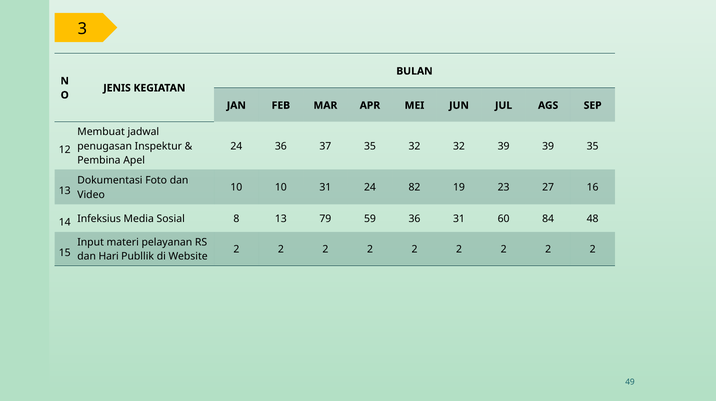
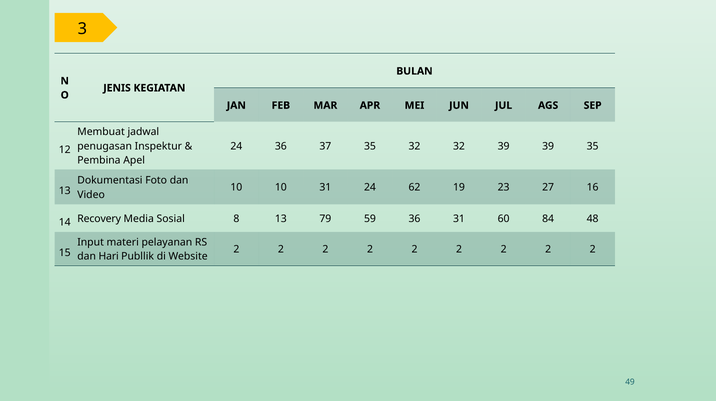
82: 82 -> 62
Infeksius: Infeksius -> Recovery
